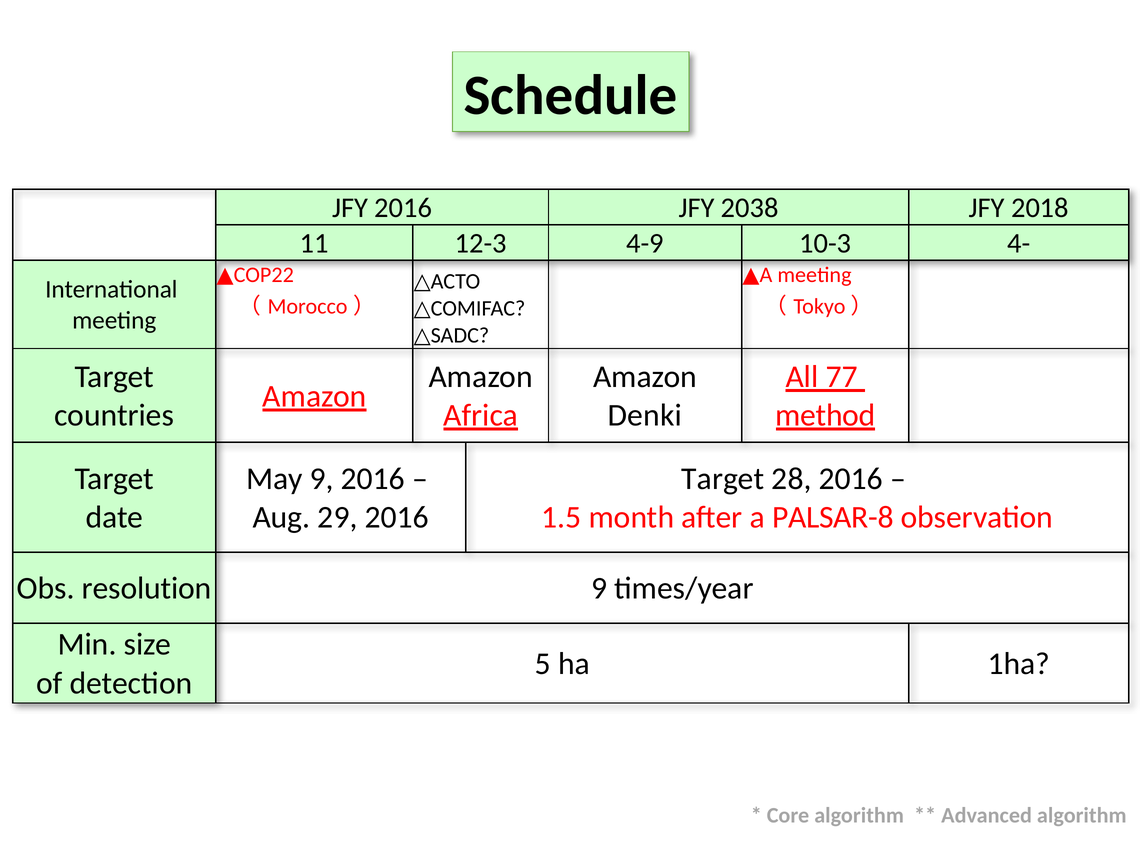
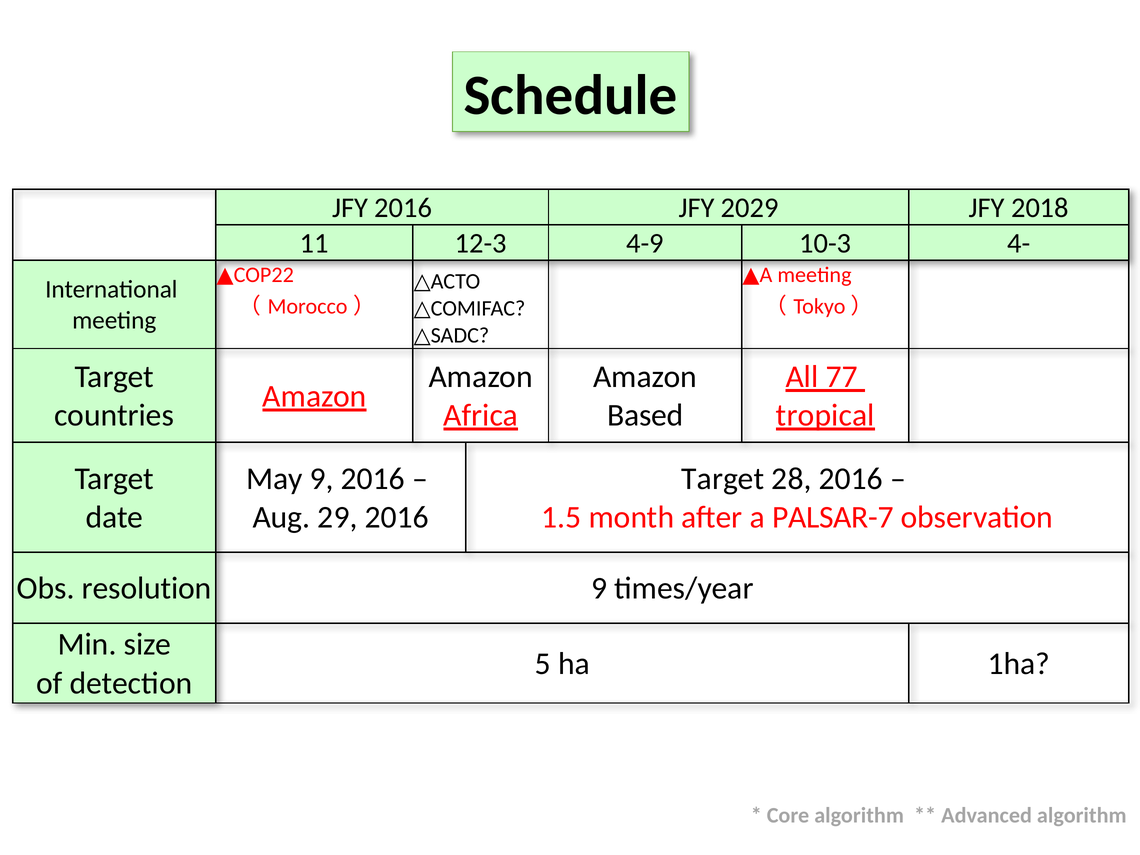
2038: 2038 -> 2029
Denki: Denki -> Based
method: method -> tropical
PALSAR-8: PALSAR-8 -> PALSAR-7
